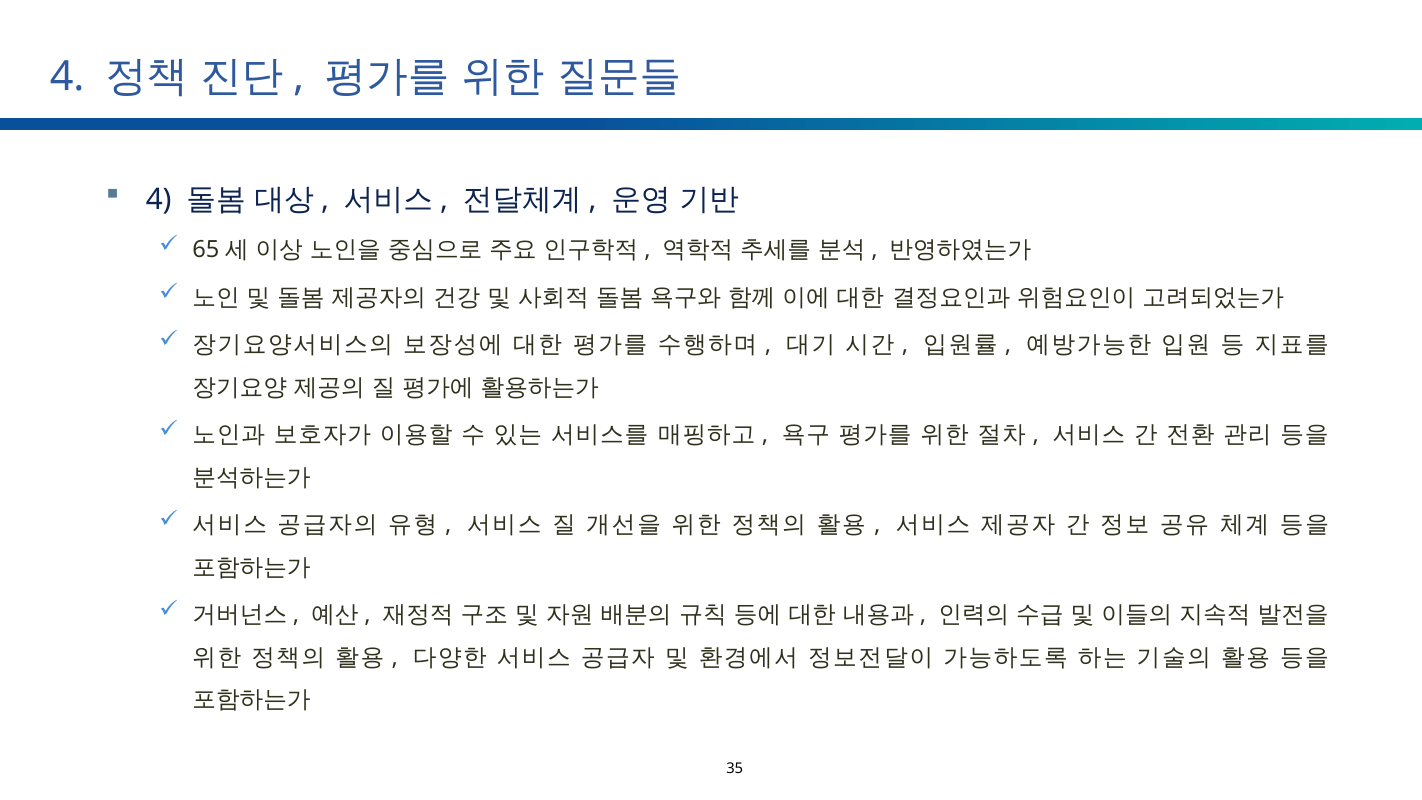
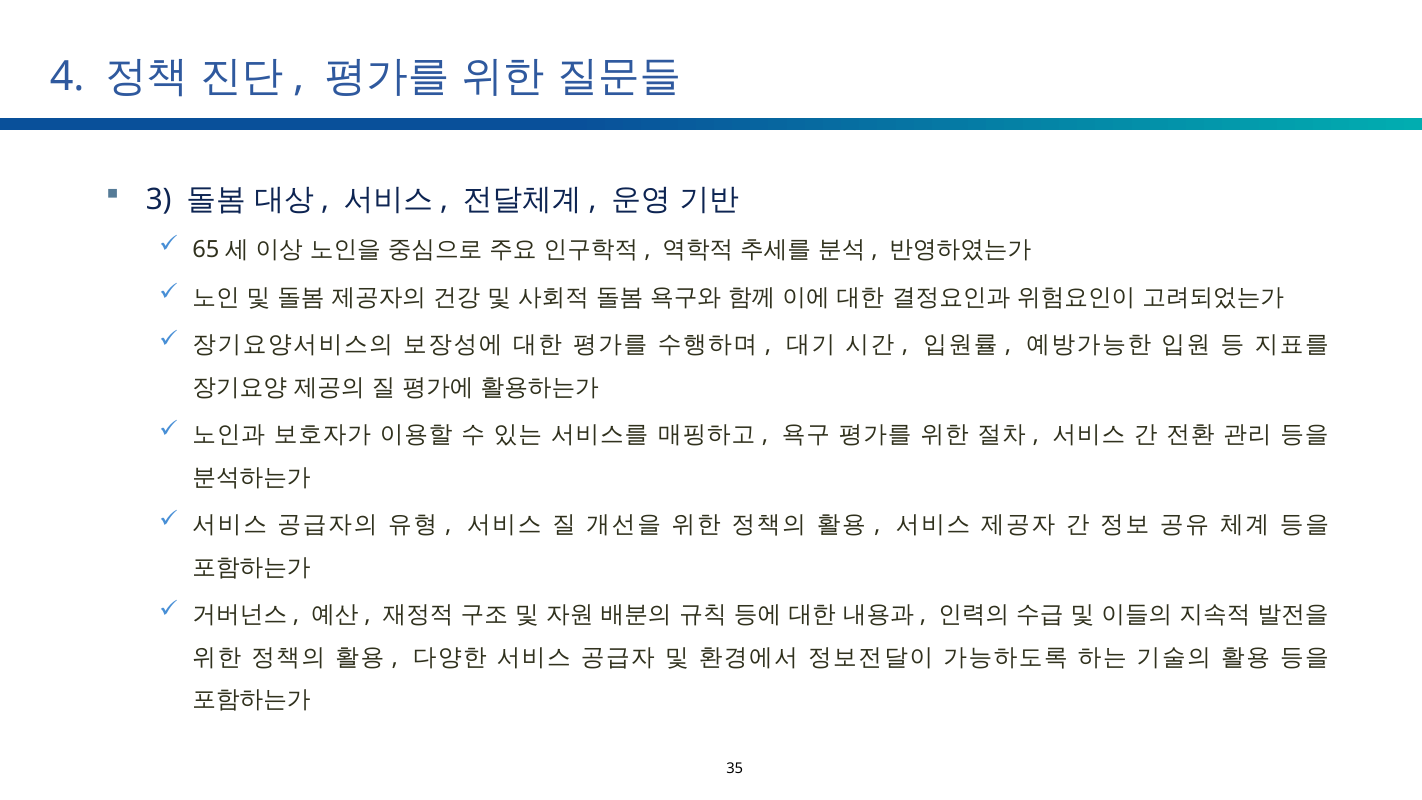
4 at (159, 199): 4 -> 3
